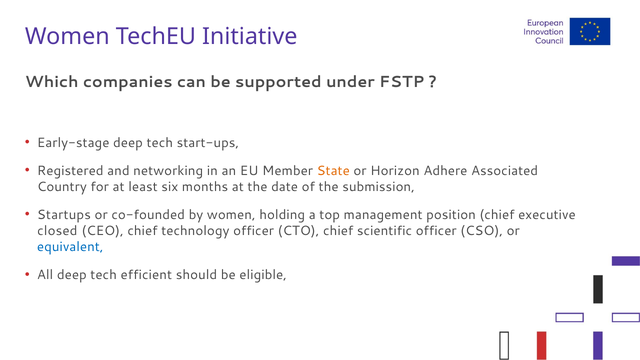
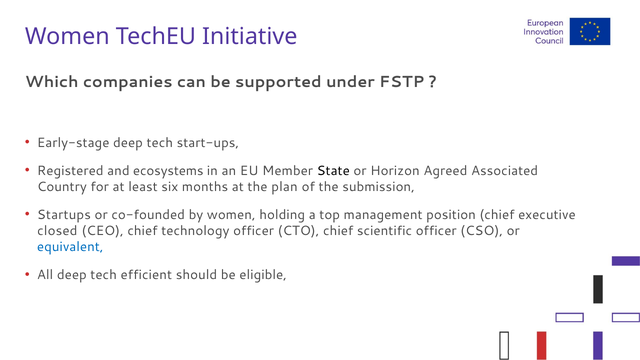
networking: networking -> ecosystems
State colour: orange -> black
Adhere: Adhere -> Agreed
date: date -> plan
